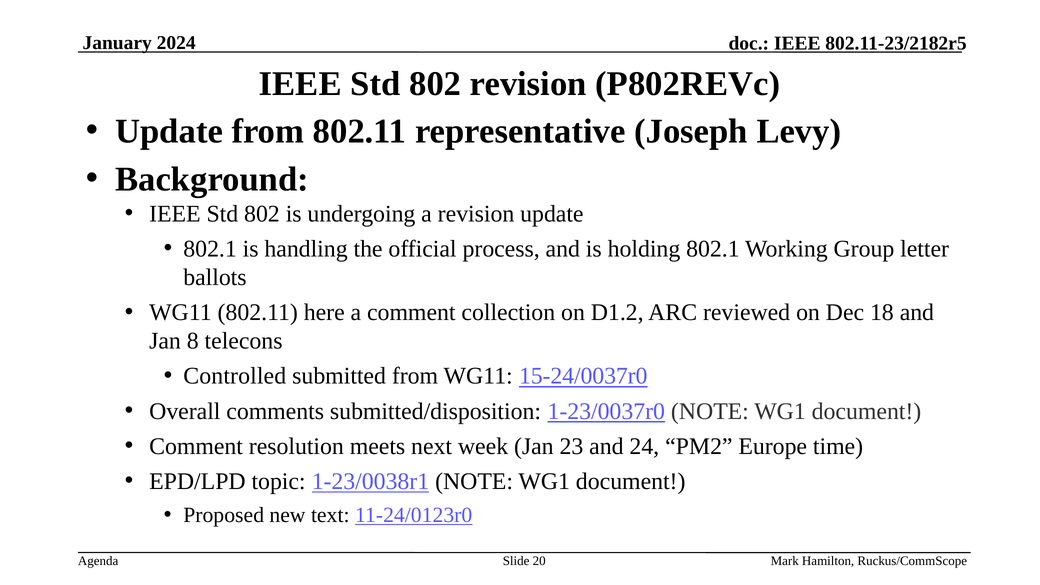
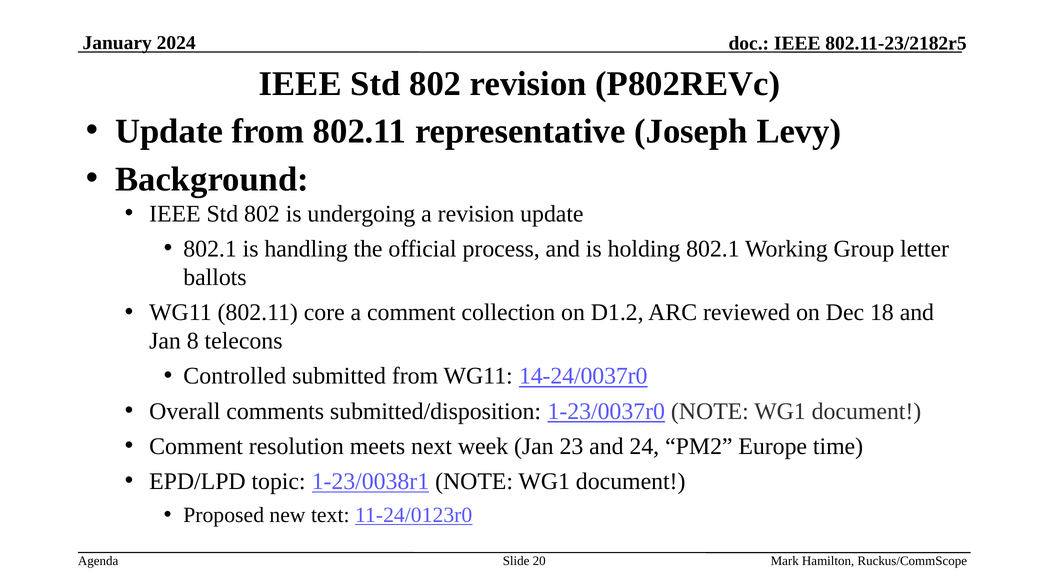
here: here -> core
15-24/0037r0: 15-24/0037r0 -> 14-24/0037r0
